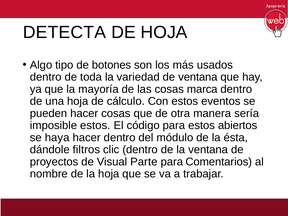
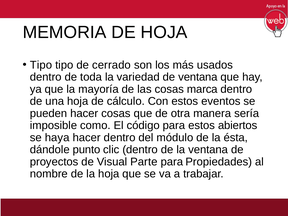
DETECTA: DETECTA -> MEMORIA
Algo at (41, 65): Algo -> Tipo
botones: botones -> cerrado
imposible estos: estos -> como
filtros: filtros -> punto
Comentarios: Comentarios -> Propiedades
